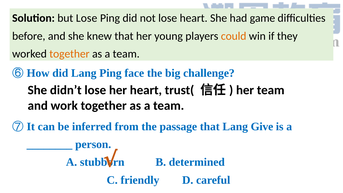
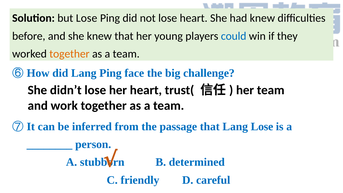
had game: game -> knew
could colour: orange -> blue
Lang Give: Give -> Lose
